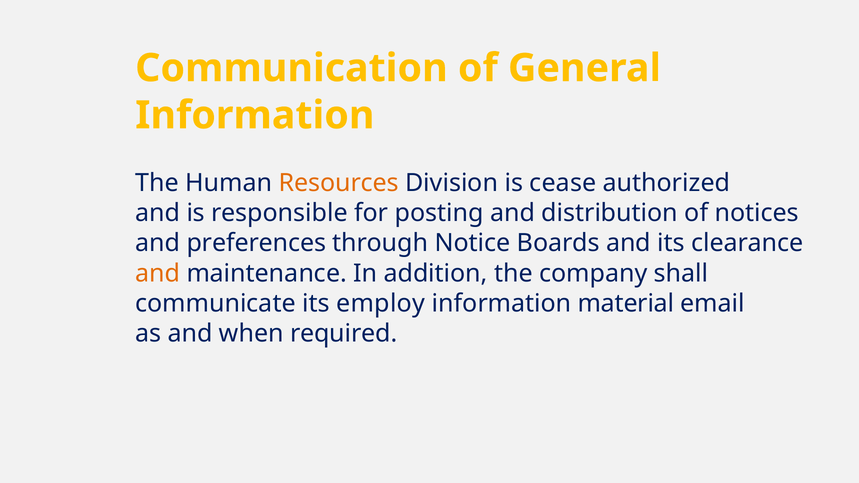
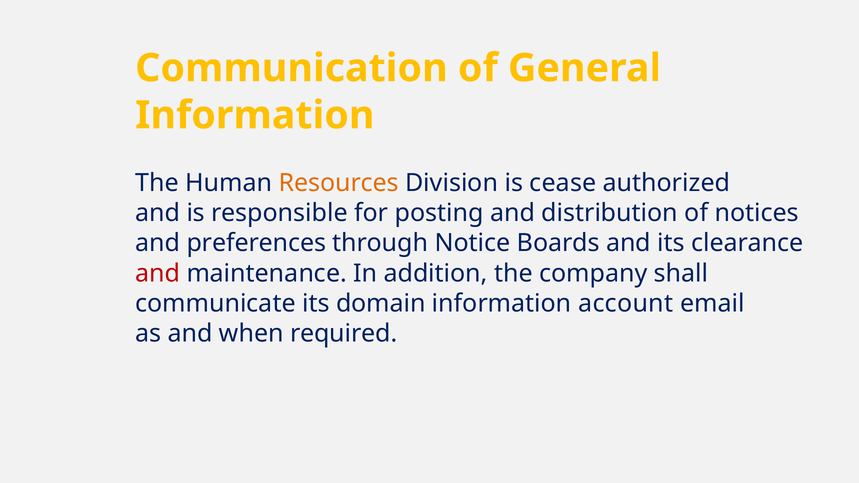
and at (158, 273) colour: orange -> red
employ: employ -> domain
material: material -> account
